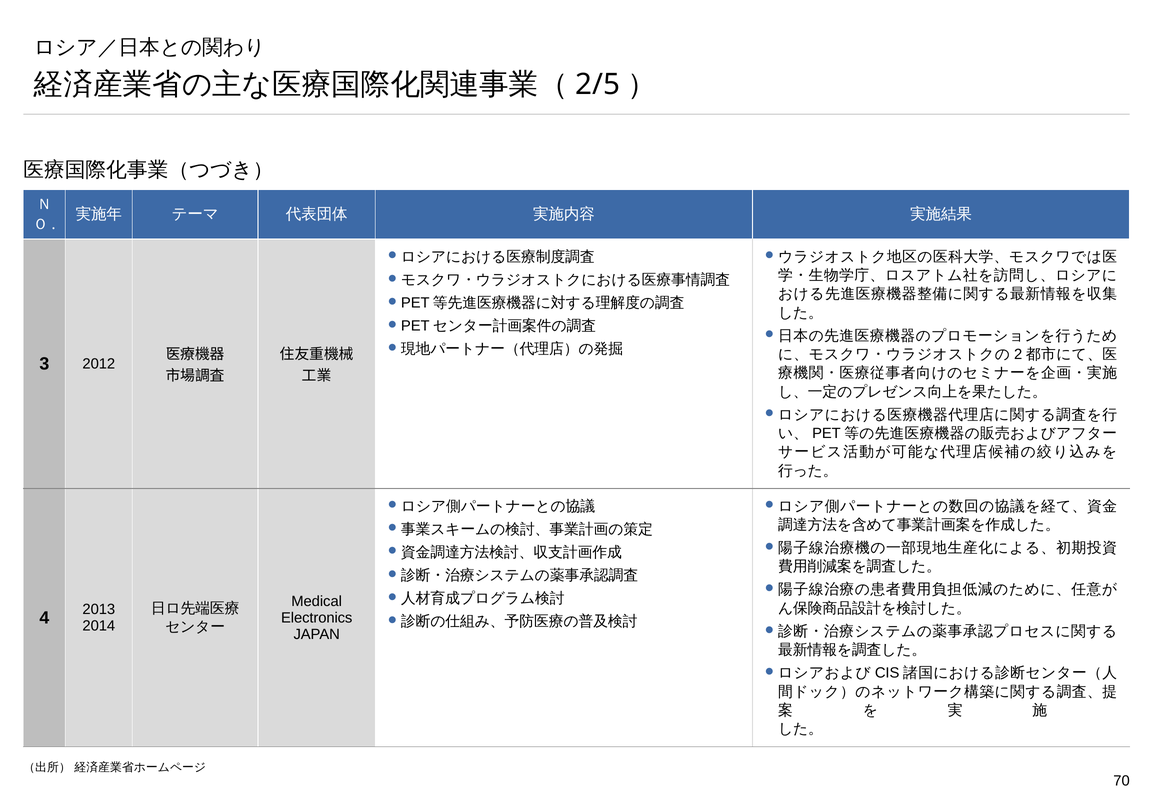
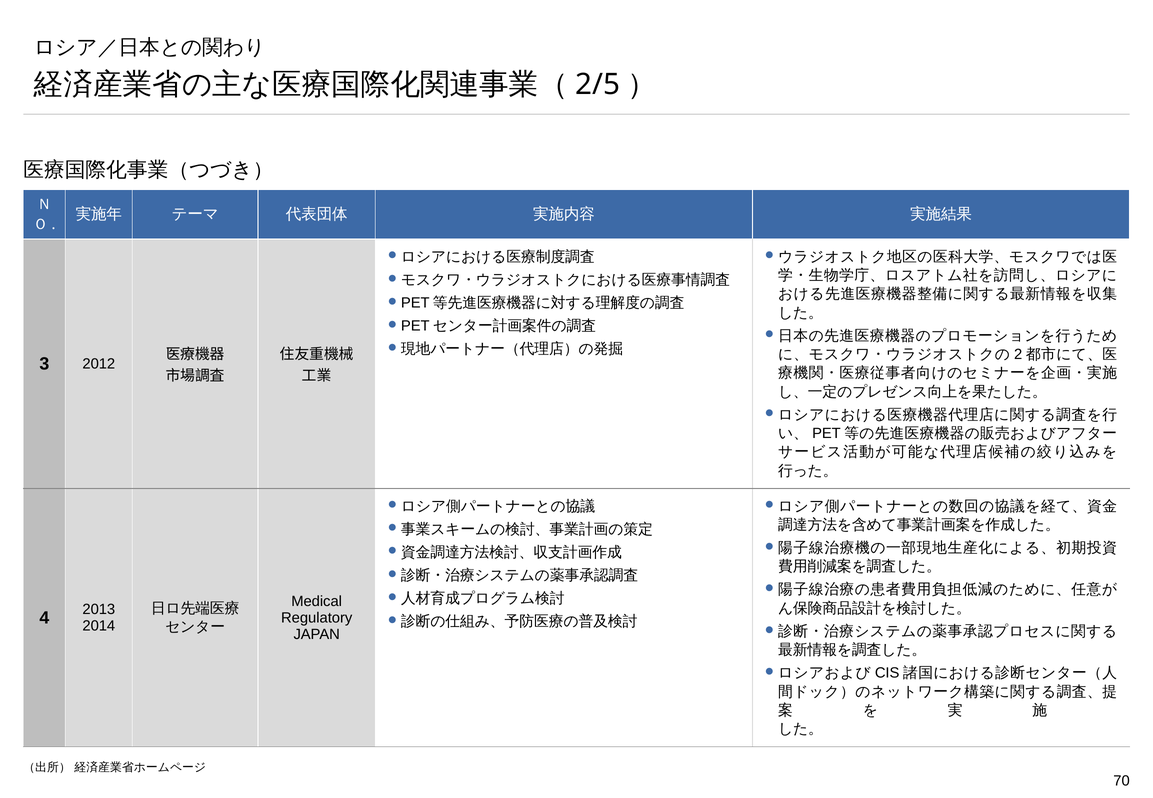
Electronics: Electronics -> Regulatory
